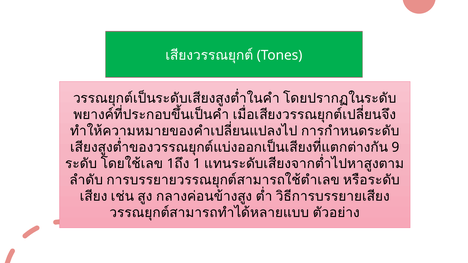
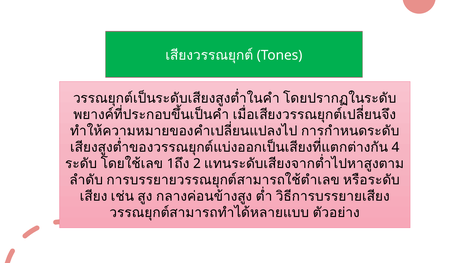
9: 9 -> 4
1 at (197, 164): 1 -> 2
